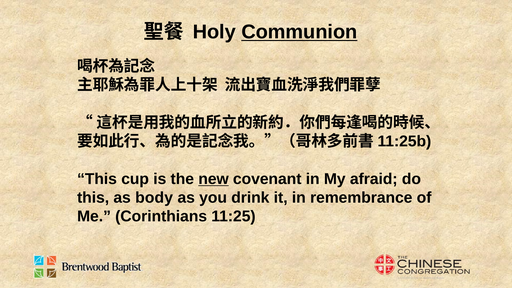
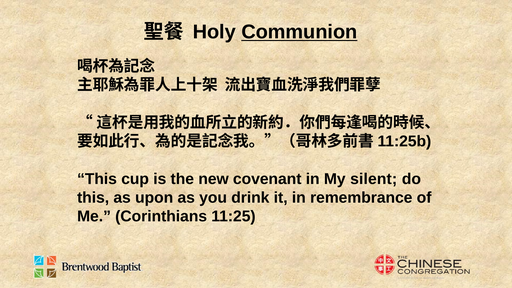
new underline: present -> none
afraid: afraid -> silent
body: body -> upon
